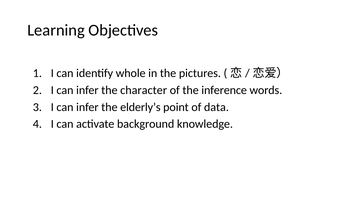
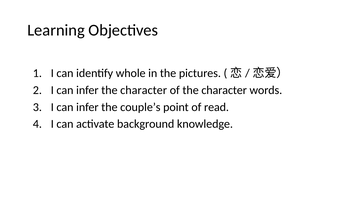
of the inference: inference -> character
elderly’s: elderly’s -> couple’s
data: data -> read
